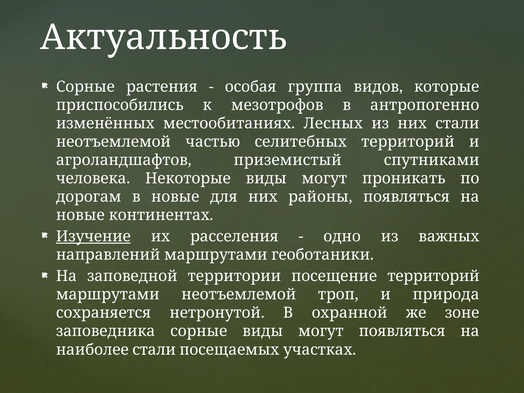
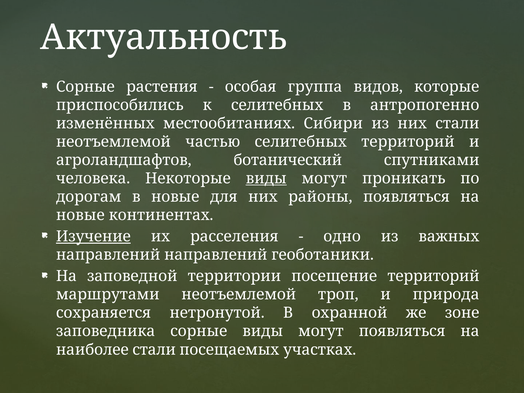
к мезотрофов: мезотрофов -> селитебных
Лесных: Лесных -> Сибири
приземистый: приземистый -> ботанический
виды at (266, 178) underline: none -> present
направлений маршрутами: маршрутами -> направлений
